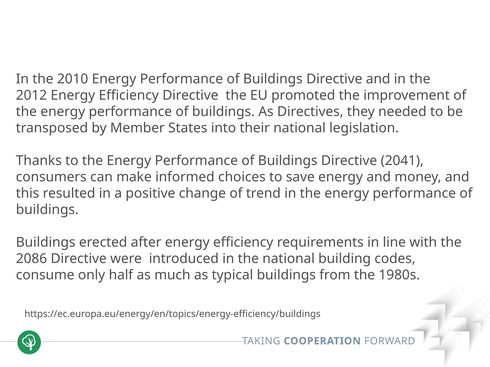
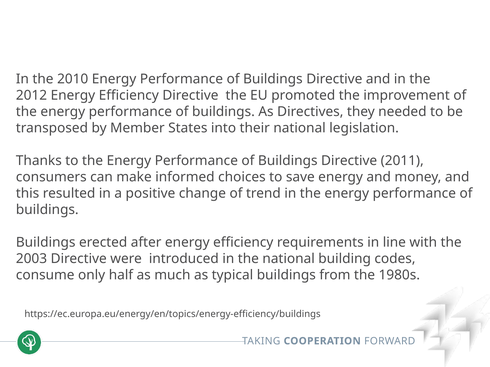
2041: 2041 -> 2011
2086: 2086 -> 2003
